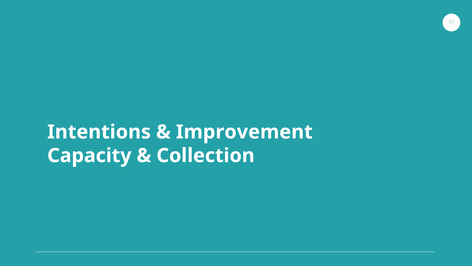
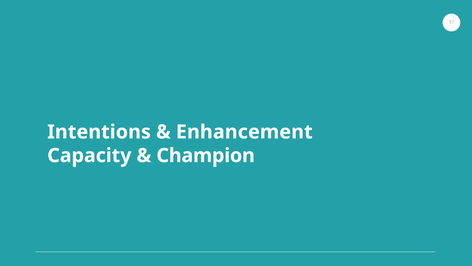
Improvement: Improvement -> Enhancement
Collection: Collection -> Champion
